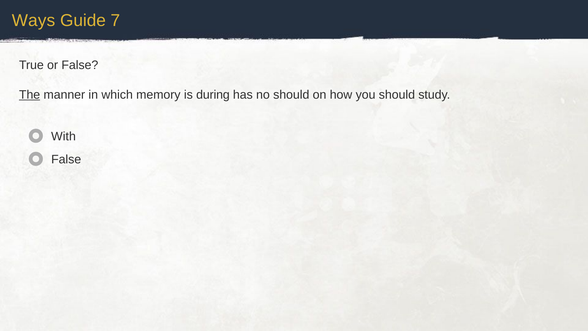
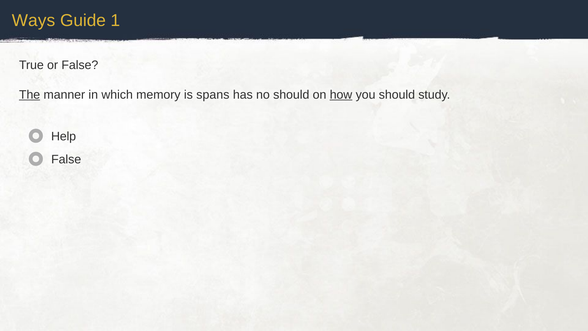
7: 7 -> 1
during: during -> spans
how underline: none -> present
With: With -> Help
